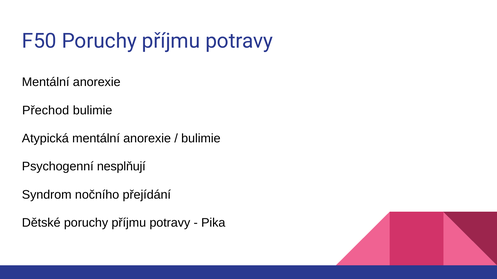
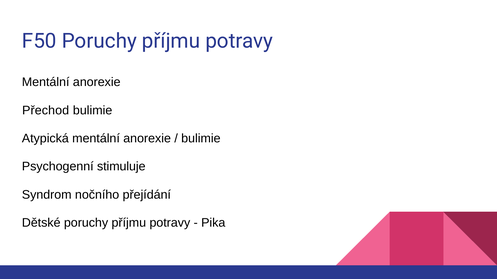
nesplňují: nesplňují -> stimuluje
